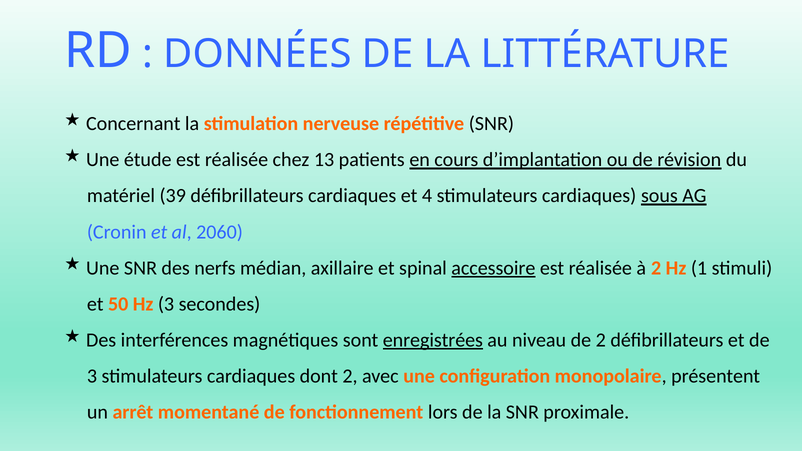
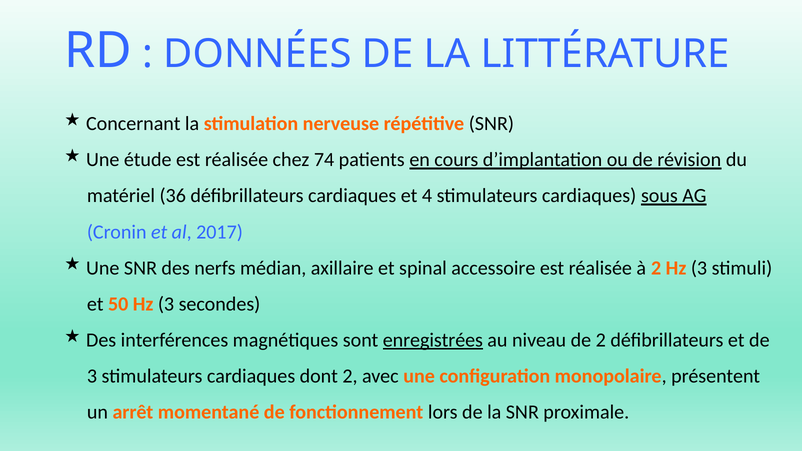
13: 13 -> 74
39: 39 -> 36
2060: 2060 -> 2017
accessoire underline: present -> none
2 Hz 1: 1 -> 3
